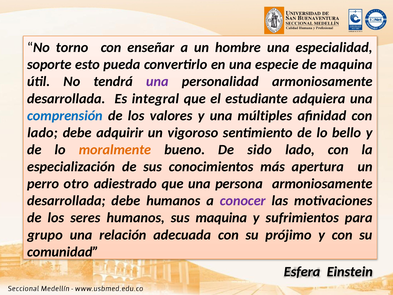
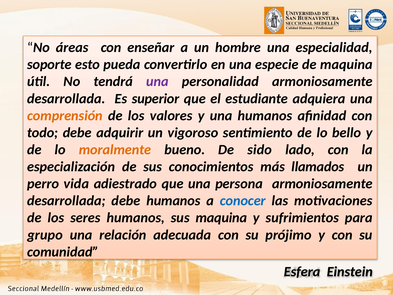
torno: torno -> áreas
integral: integral -> superior
comprensión colour: blue -> orange
una múltiples: múltiples -> humanos
lado at (43, 133): lado -> todo
apertura: apertura -> llamados
otro: otro -> vida
conocer colour: purple -> blue
